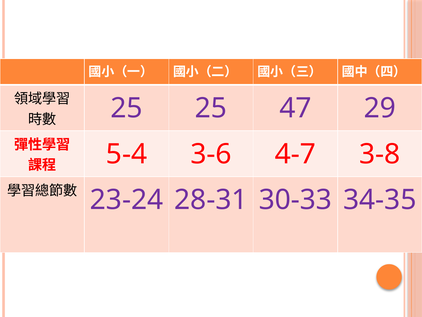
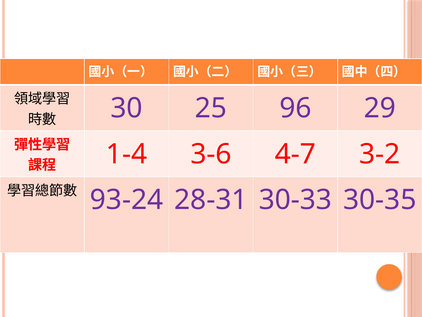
25 at (127, 108): 25 -> 30
47: 47 -> 96
5-4: 5-4 -> 1-4
3-8: 3-8 -> 3-2
23-24: 23-24 -> 93-24
34-35: 34-35 -> 30-35
